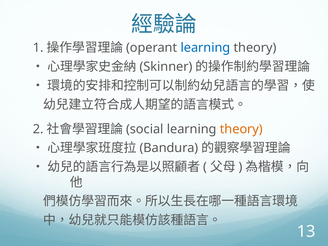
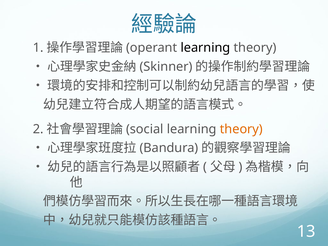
learning at (205, 48) colour: blue -> black
